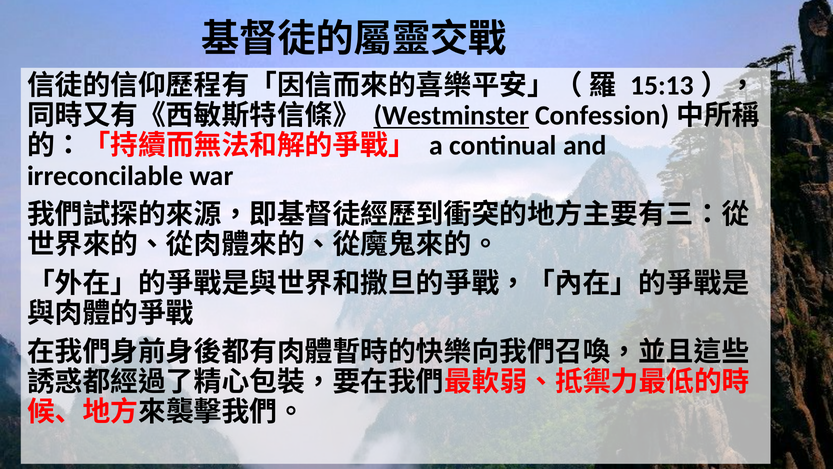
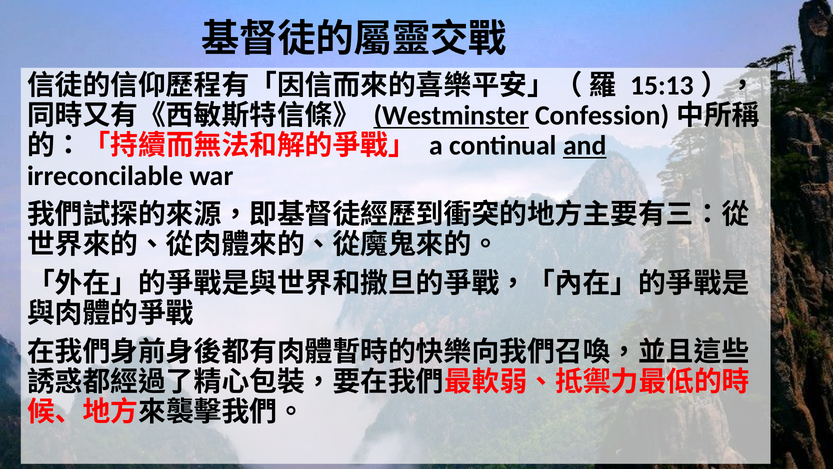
and underline: none -> present
